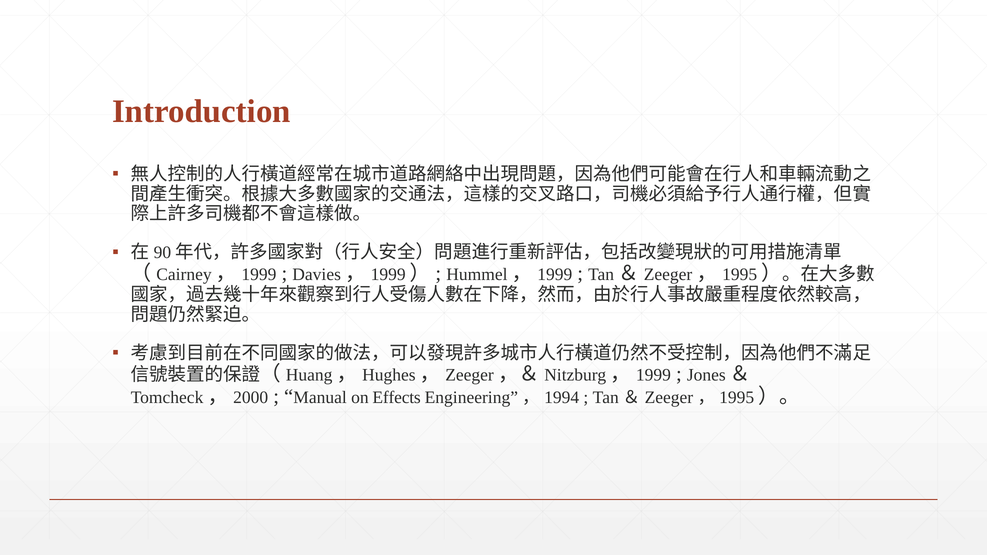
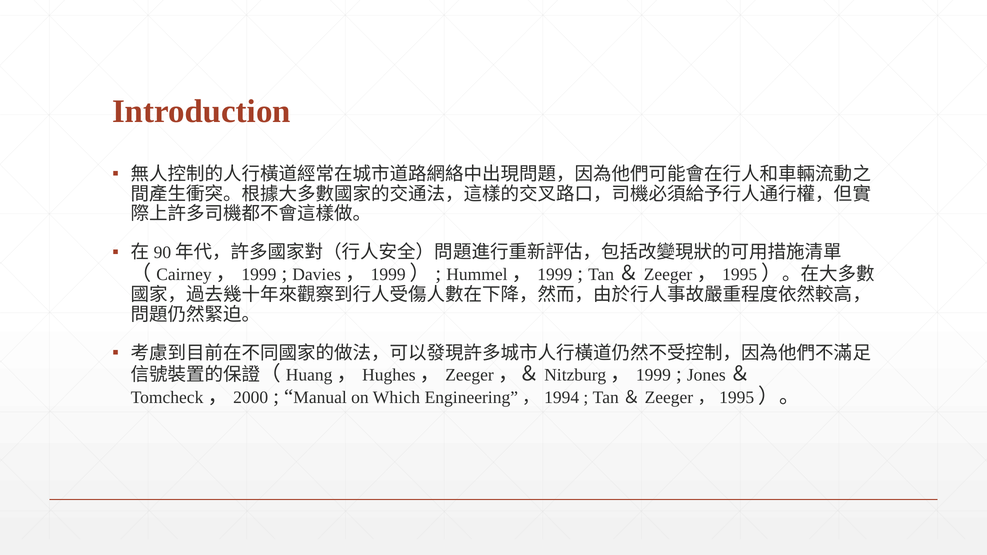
Effects: Effects -> Which
